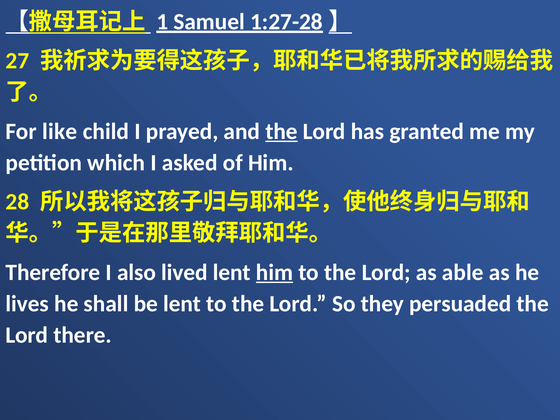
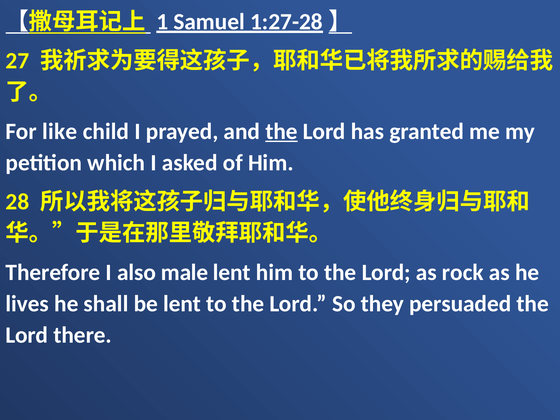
lived: lived -> male
him at (275, 272) underline: present -> none
able: able -> rock
